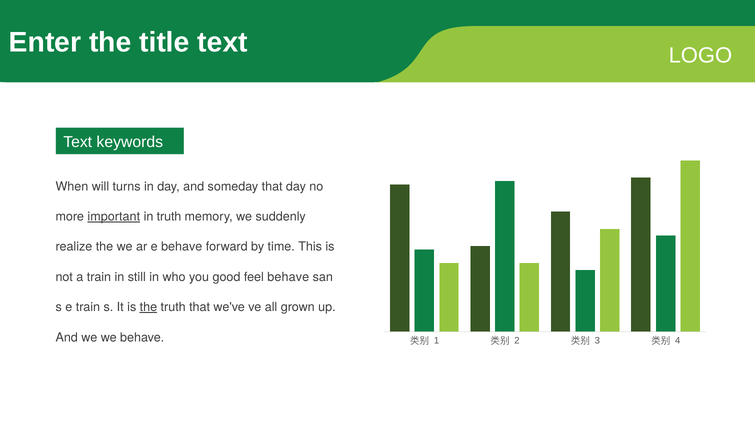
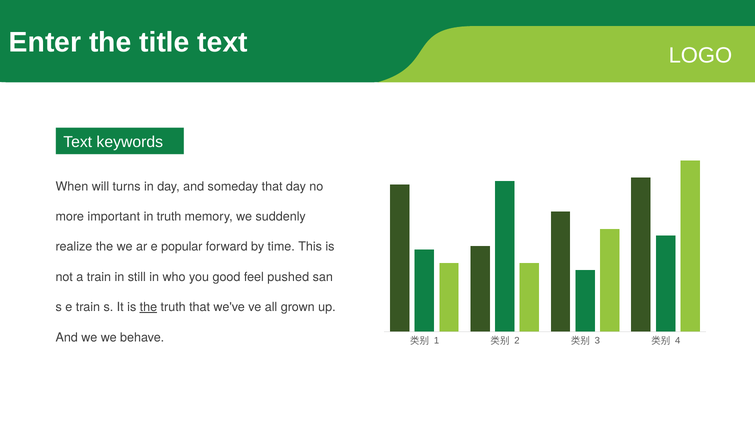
important underline: present -> none
e behave: behave -> popular
feel behave: behave -> pushed
